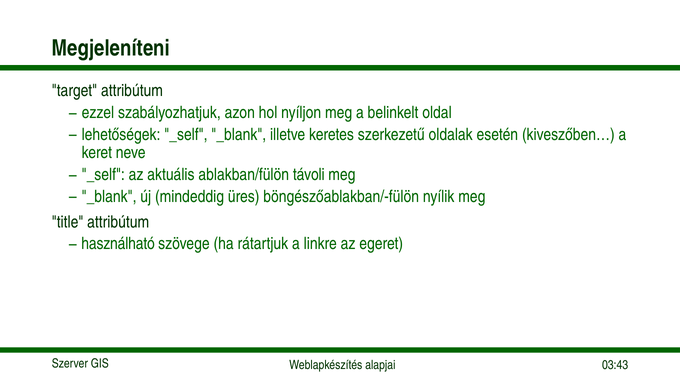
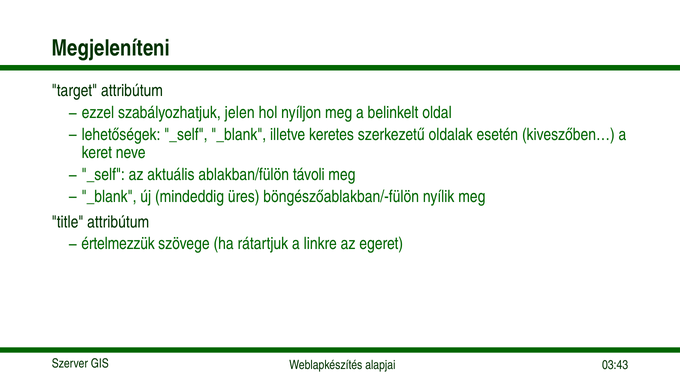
azon: azon -> jelen
használható: használható -> értelmezzük
